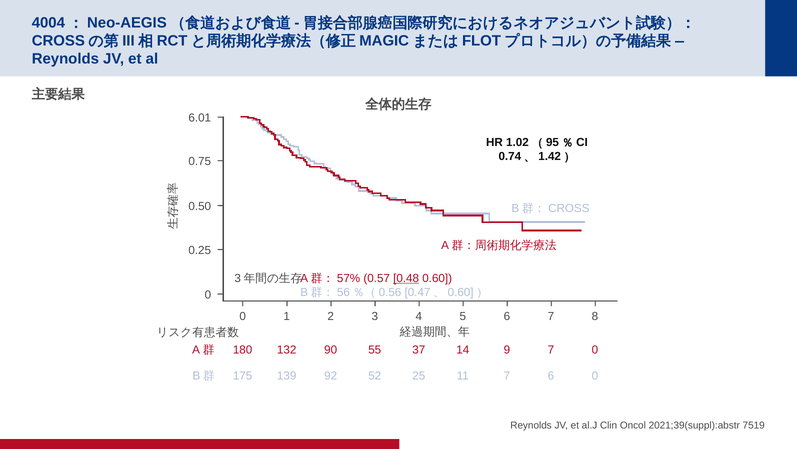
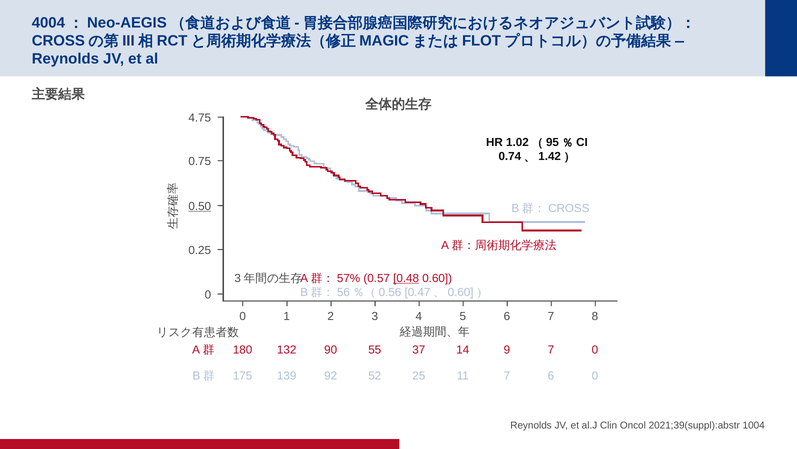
6.01: 6.01 -> 4.75
0.50 underline: none -> present
7519: 7519 -> 1004
